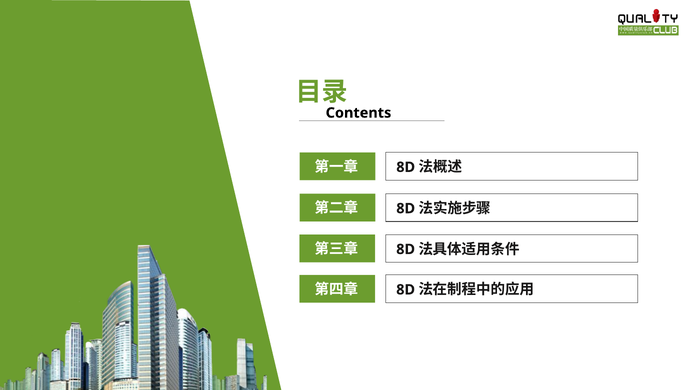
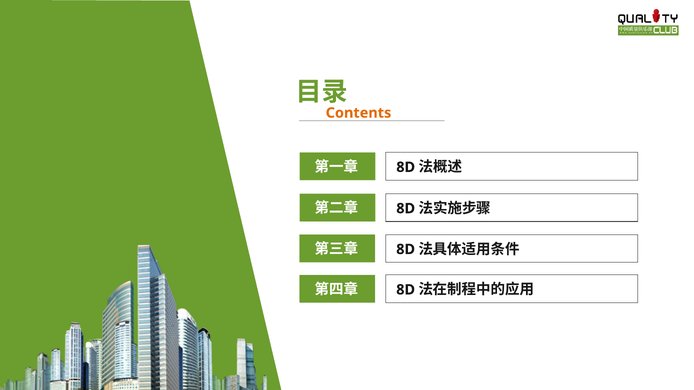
Contents colour: black -> orange
